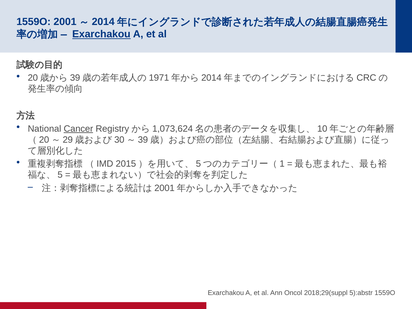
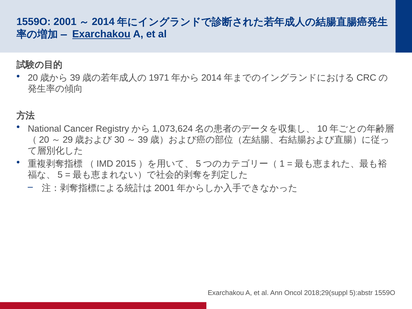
Cancer underline: present -> none
